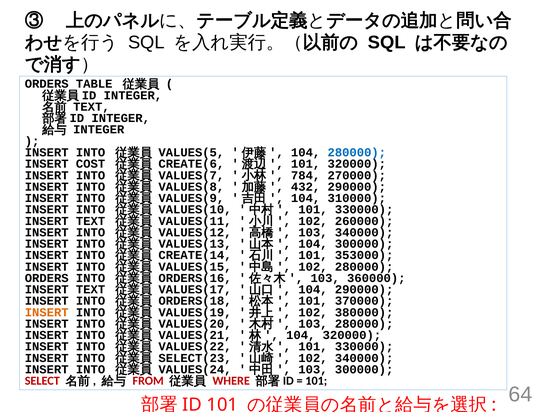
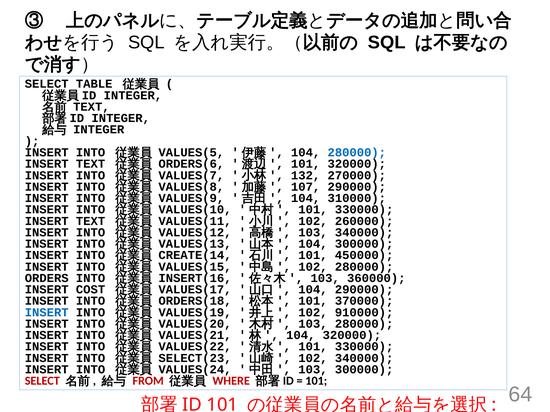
ORDERS at (47, 84): ORDERS -> SELECT
COST at (91, 164): COST -> TEXT
CREATE(6: CREATE(6 -> ORDERS(6
784: 784 -> 132
432: 432 -> 107
353000: 353000 -> 450000
ORDERS(16: ORDERS(16 -> INSERT(16
TEXT at (91, 290): TEXT -> COST
INSERT at (47, 313) colour: orange -> blue
380000: 380000 -> 910000
